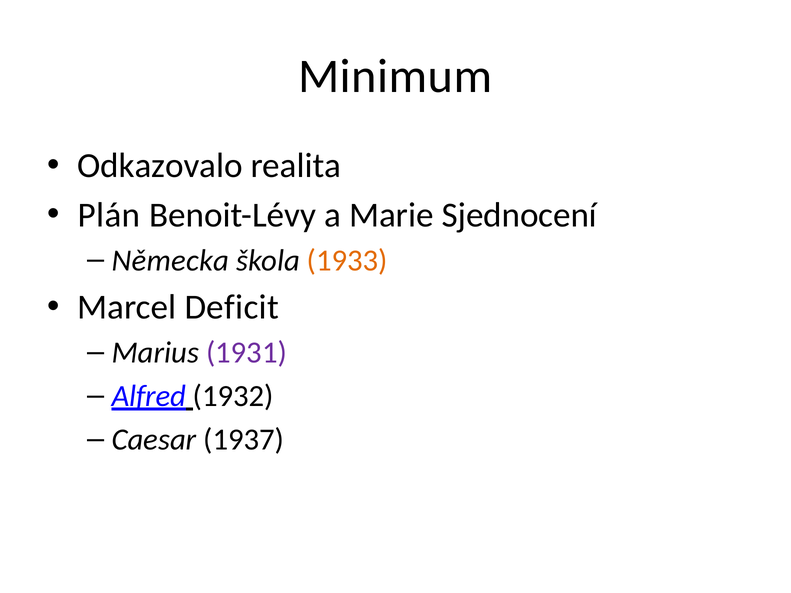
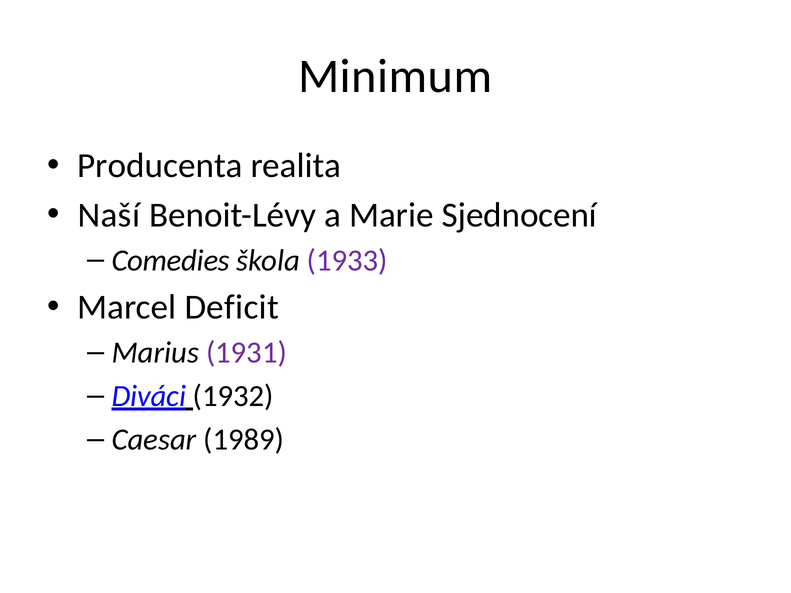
Odkazovalo: Odkazovalo -> Producenta
Plán: Plán -> Naší
Německa: Německa -> Comedies
1933 colour: orange -> purple
Alfred: Alfred -> Diváci
1937: 1937 -> 1989
